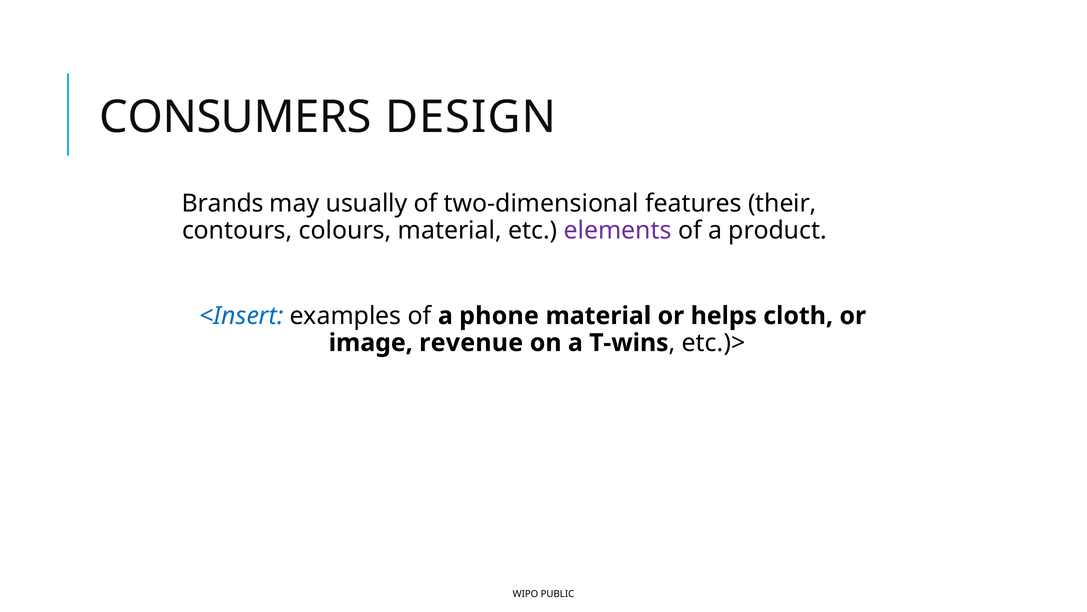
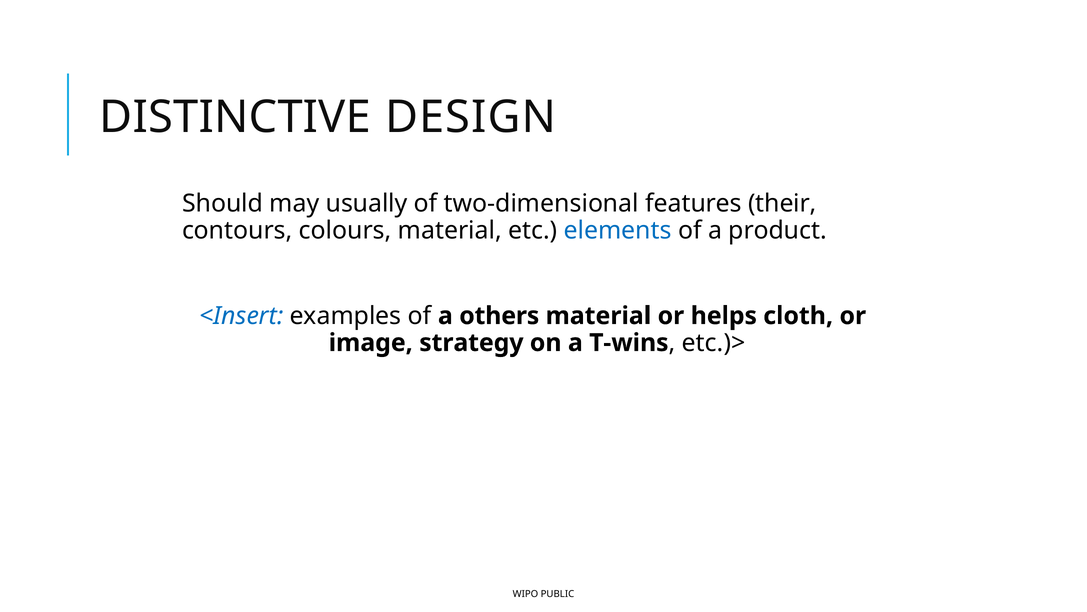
CONSUMERS: CONSUMERS -> DISTINCTIVE
Brands: Brands -> Should
elements colour: purple -> blue
phone: phone -> others
revenue: revenue -> strategy
